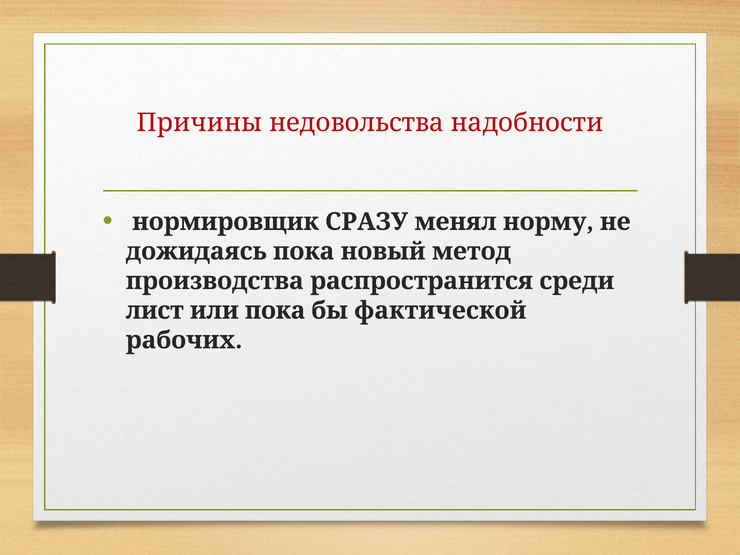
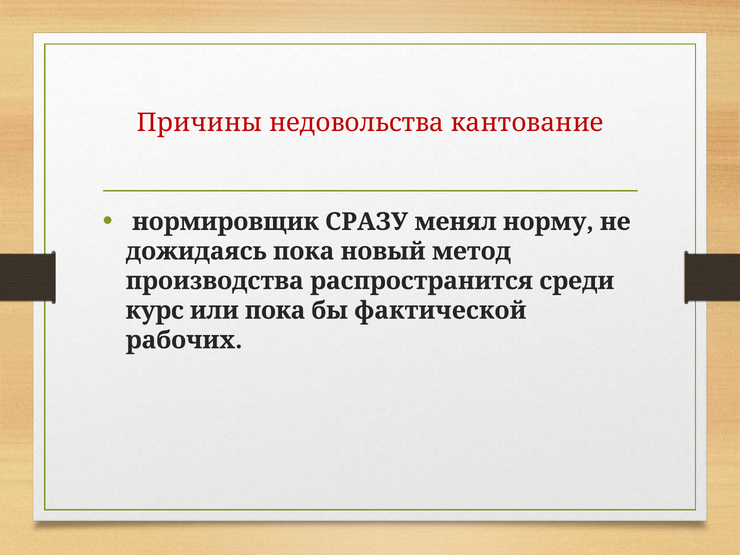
надобности: надобности -> кантование
лист: лист -> курс
